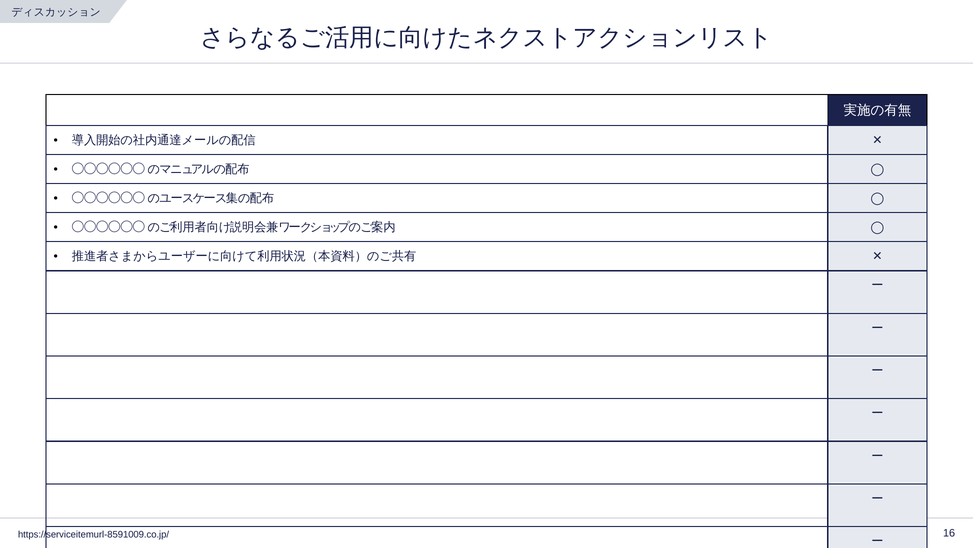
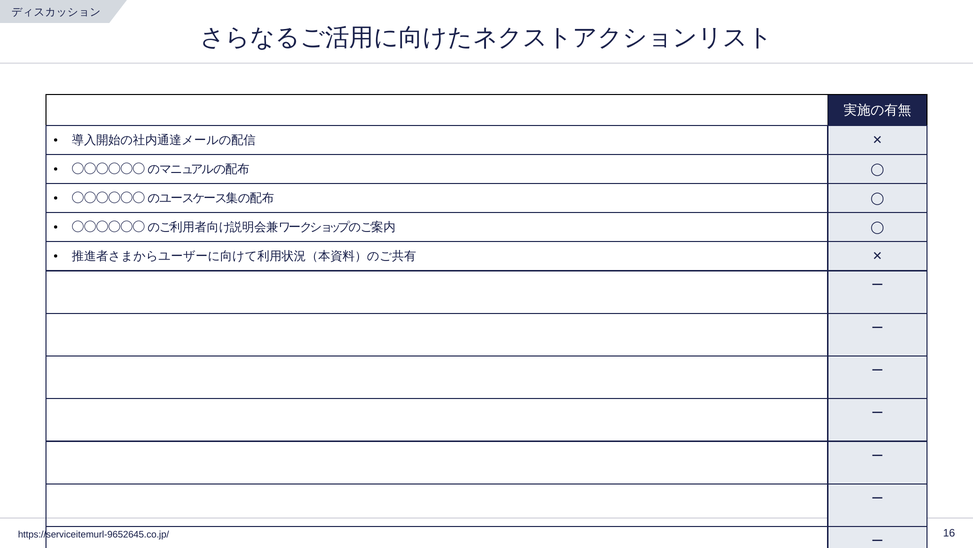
https://serviceitemurl-8591009.co.jp/: https://serviceitemurl-8591009.co.jp/ -> https://serviceitemurl-9652645.co.jp/
